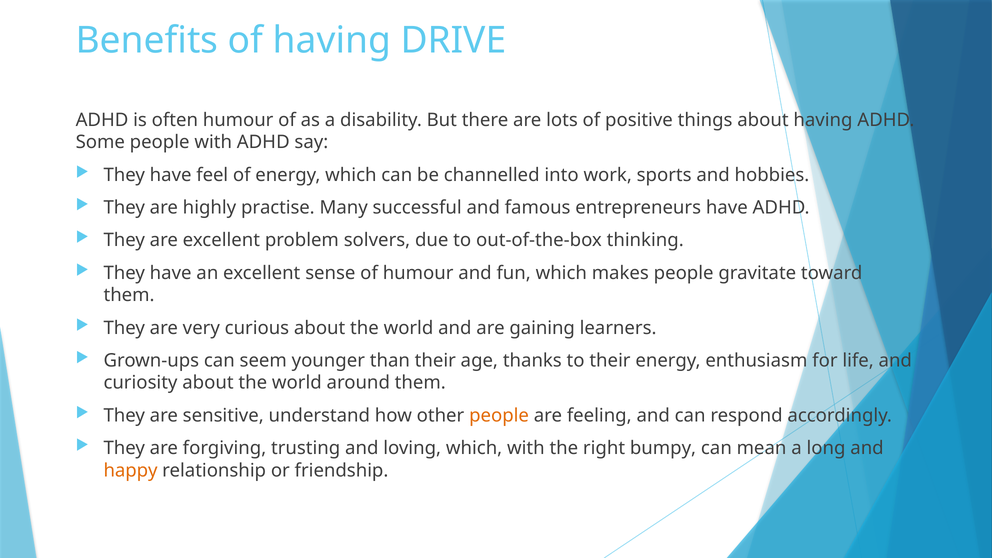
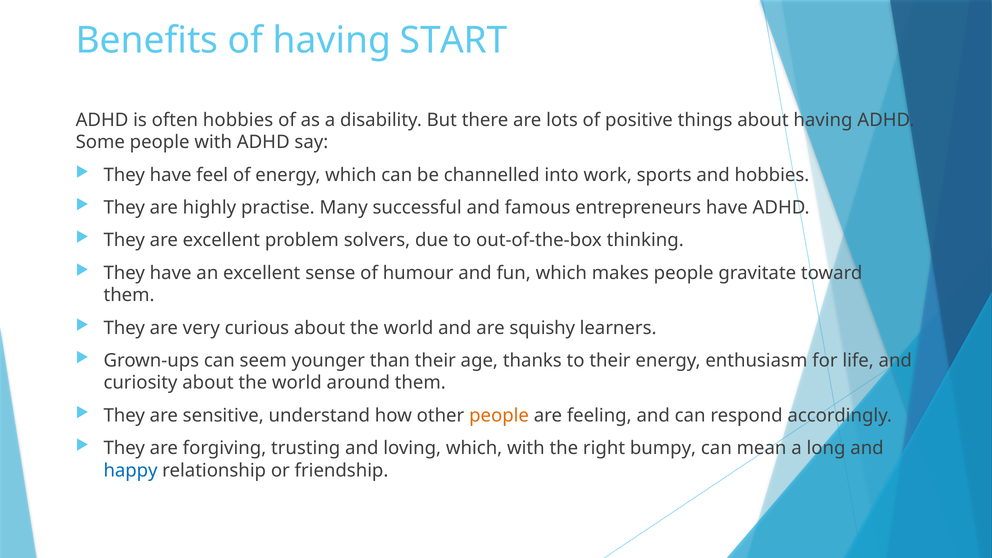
DRIVE: DRIVE -> START
often humour: humour -> hobbies
gaining: gaining -> squishy
happy colour: orange -> blue
